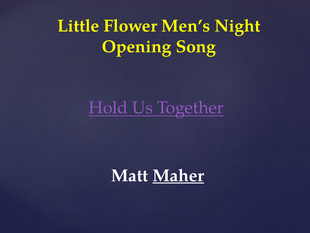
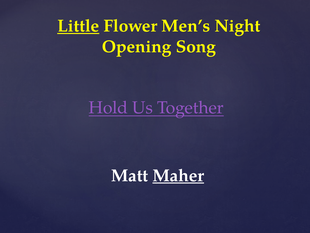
Little underline: none -> present
